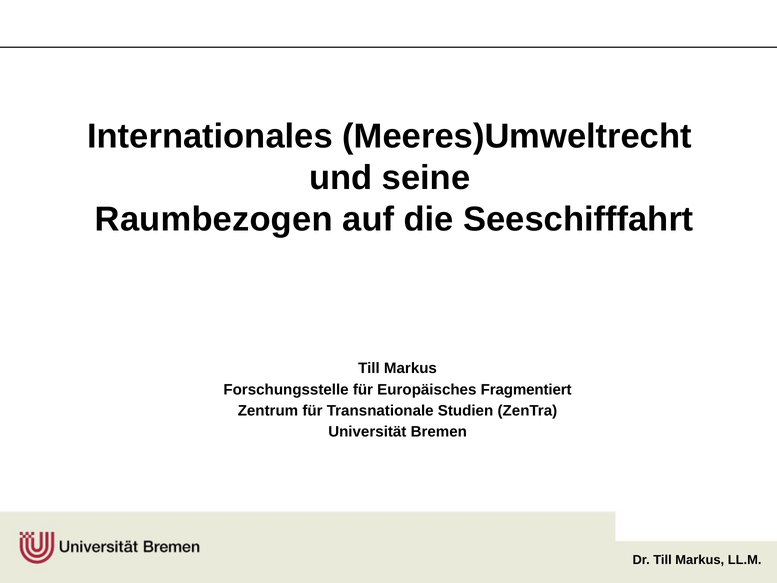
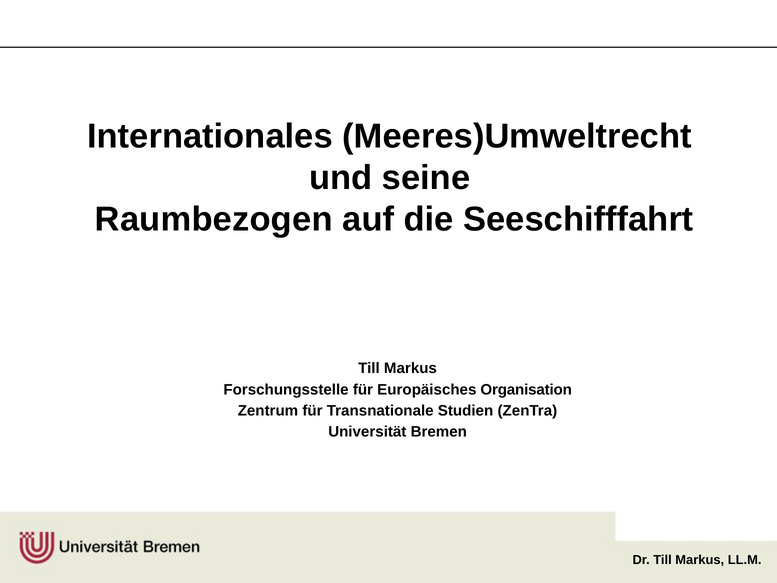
Fragmentiert: Fragmentiert -> Organisation
